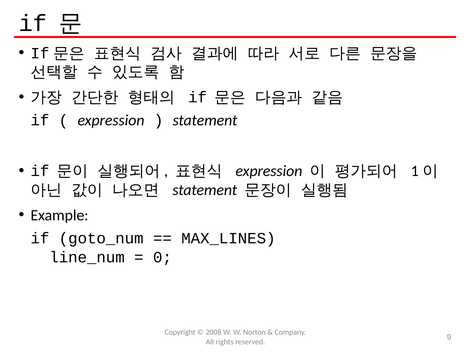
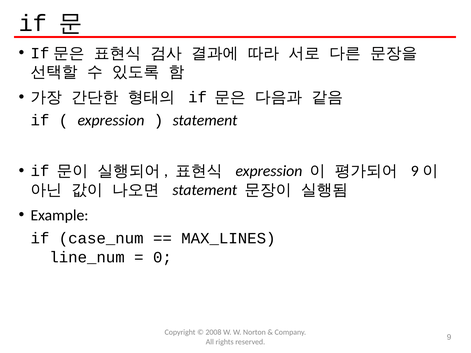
1 at (415, 171): 1 -> 9
goto_num: goto_num -> case_num
